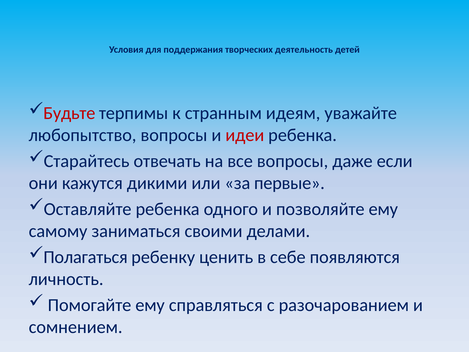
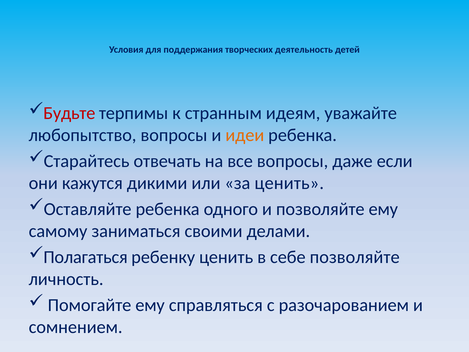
идеи colour: red -> orange
за первые: первые -> ценить
себе появляются: появляются -> позволяйте
